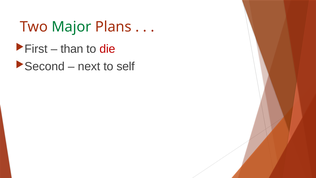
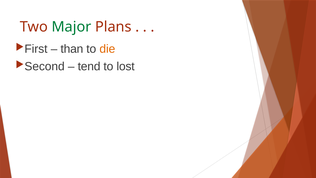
die colour: red -> orange
next: next -> tend
self: self -> lost
